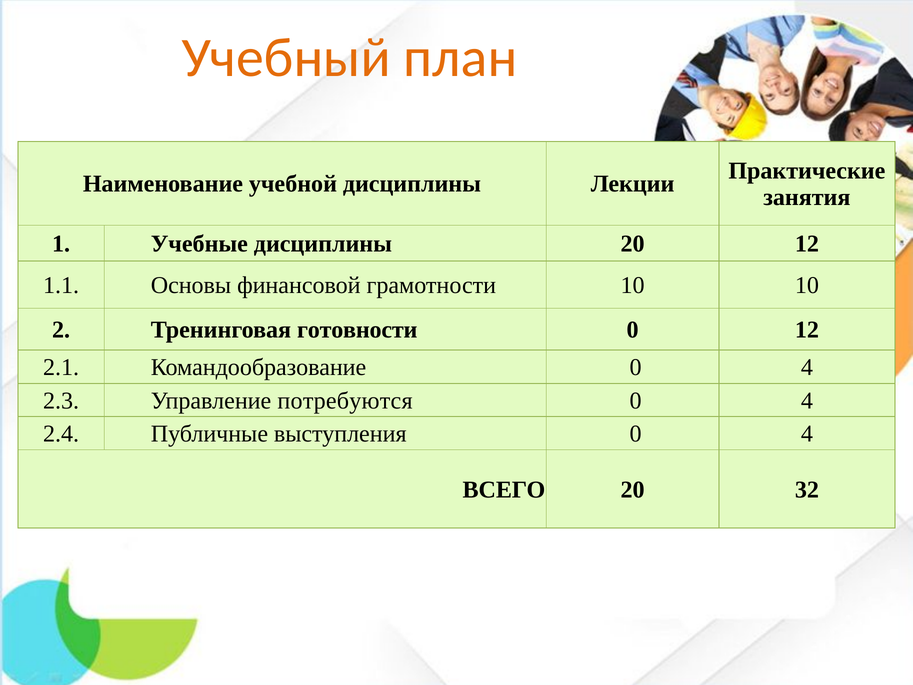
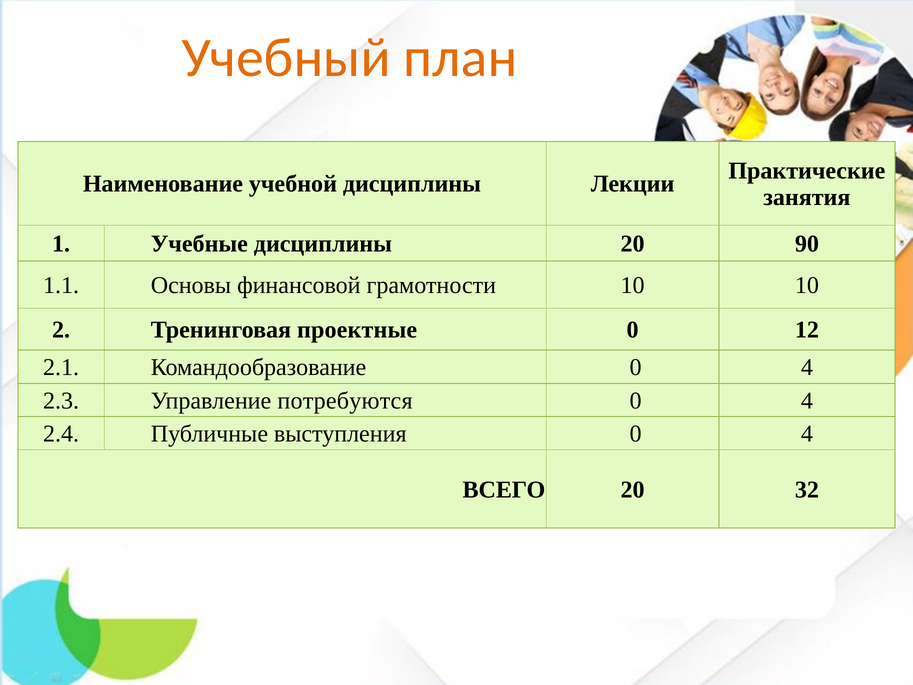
20 12: 12 -> 90
готовности: готовности -> проектные
